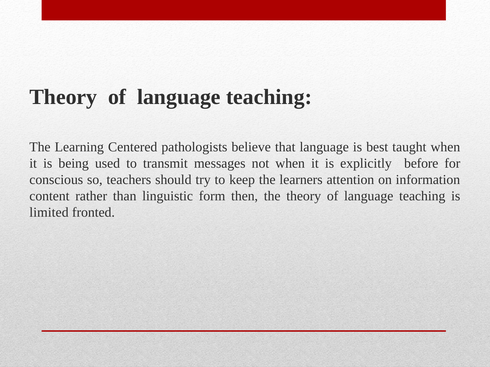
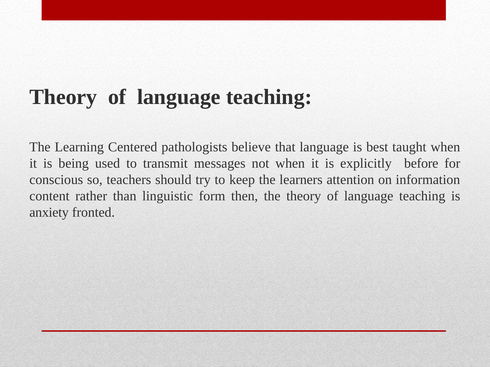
limited: limited -> anxiety
